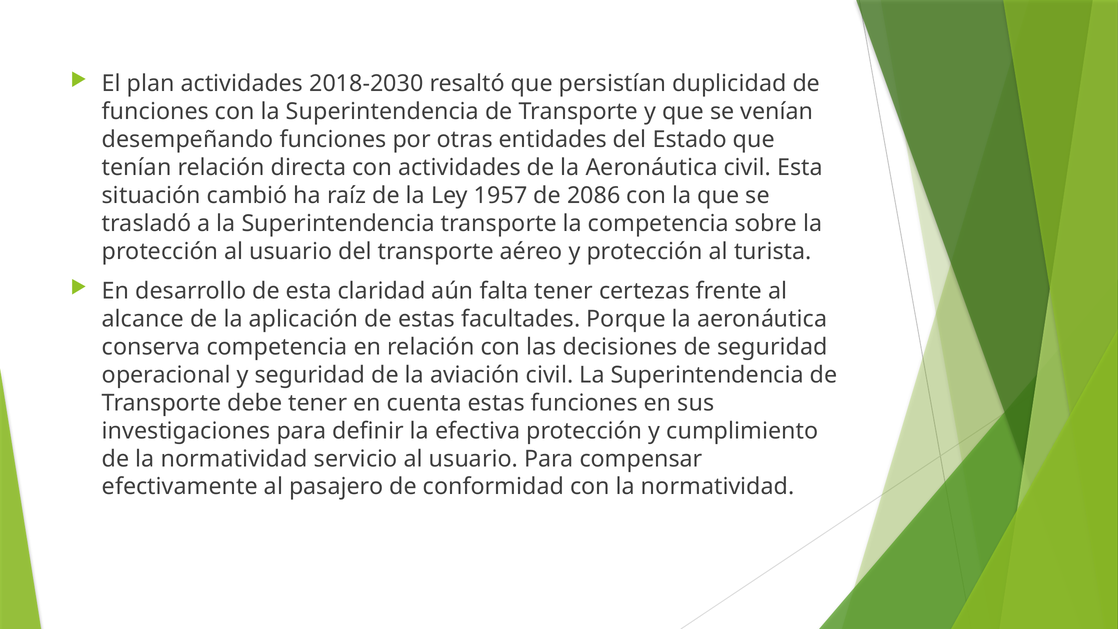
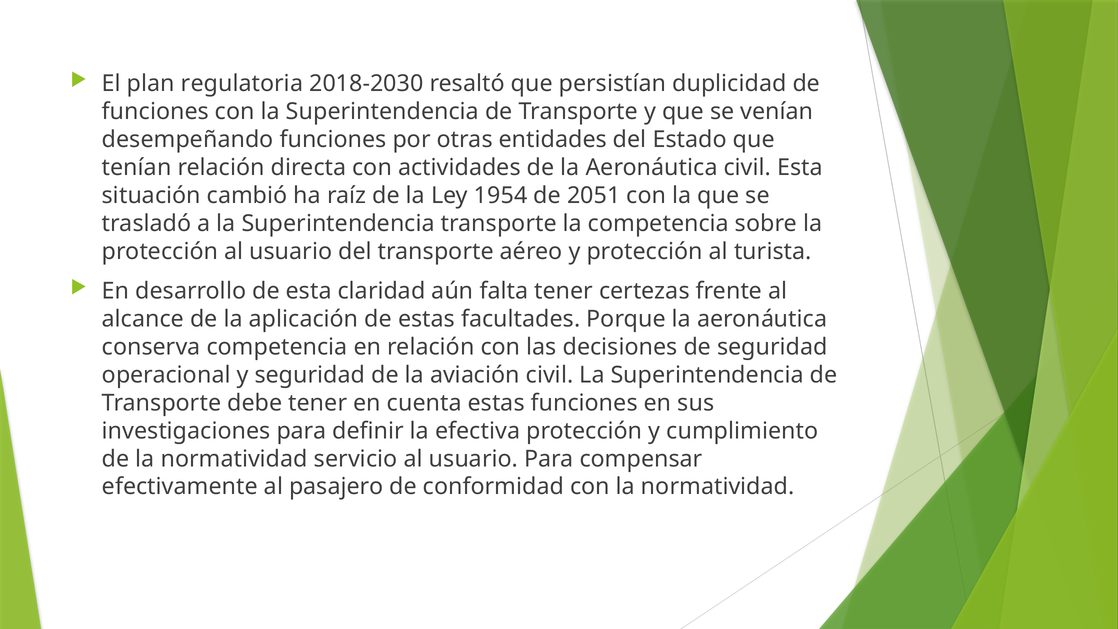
plan actividades: actividades -> regulatoria
1957: 1957 -> 1954
2086: 2086 -> 2051
